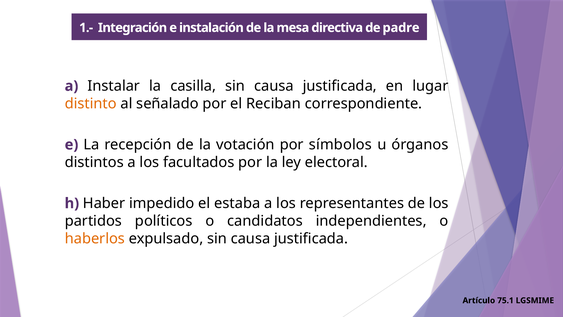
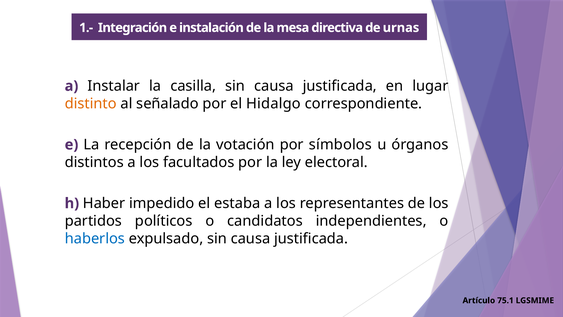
padre: padre -> urnas
Reciban: Reciban -> Hidalgo
haberlos colour: orange -> blue
